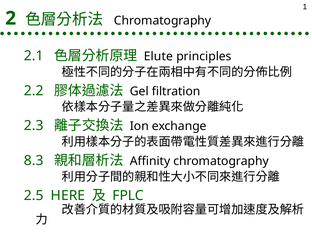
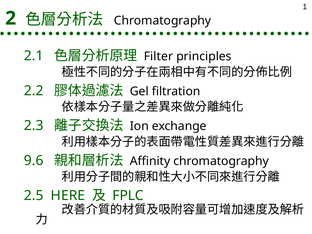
Elute: Elute -> Filter
8.3: 8.3 -> 9.6
